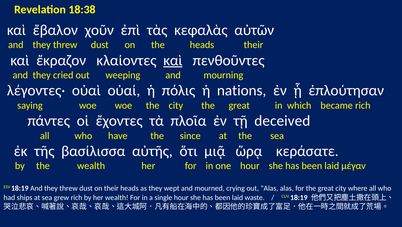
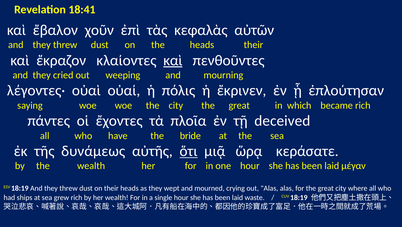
18:38: 18:38 -> 18:41
nations: nations -> ἔκρινεν
since: since -> bride
βασίλισσα: βασίλισσα -> δυνάμεως
ὅτι underline: none -> present
